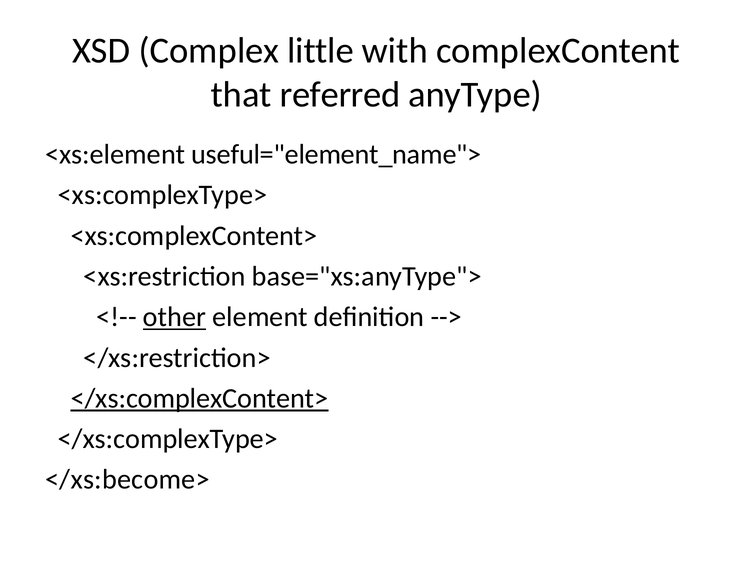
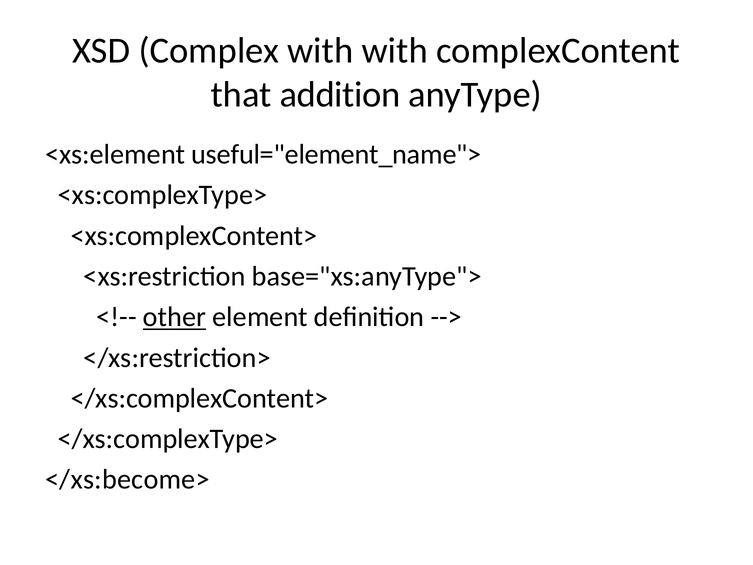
Complex little: little -> with
referred: referred -> addition
</xs:complexContent> underline: present -> none
